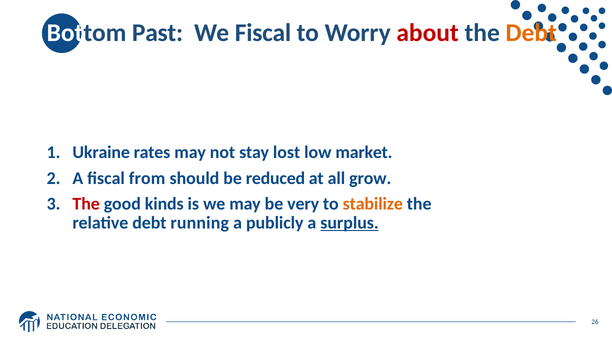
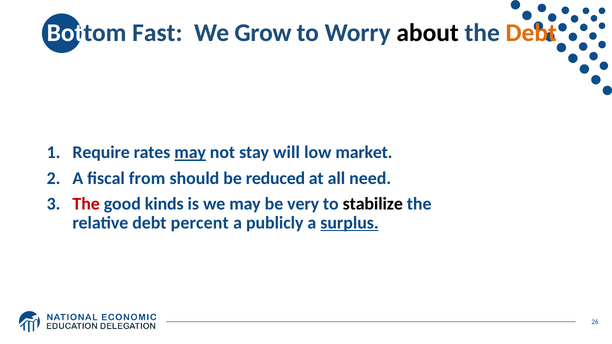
Past: Past -> Fast
We Fiscal: Fiscal -> Grow
about colour: red -> black
Ukraine: Ukraine -> Require
may at (190, 153) underline: none -> present
lost: lost -> will
grow: grow -> need
stabilize colour: orange -> black
running: running -> percent
